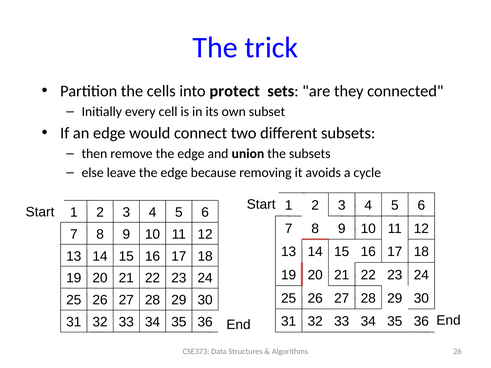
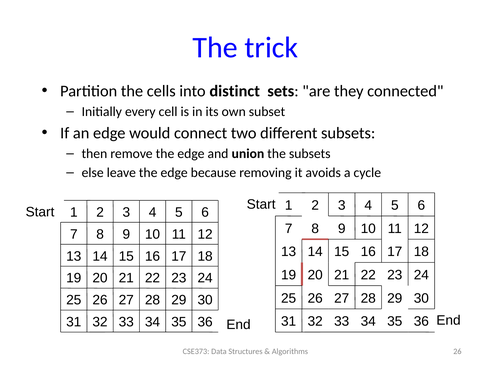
protect: protect -> distinct
